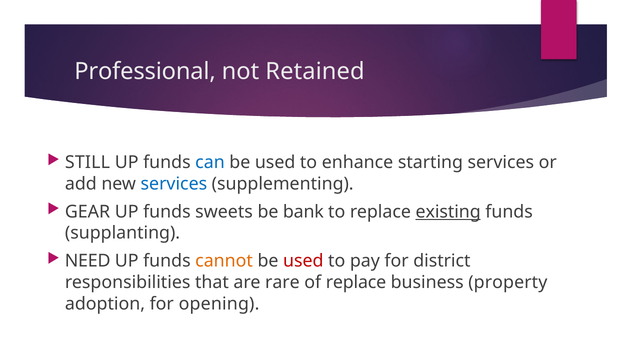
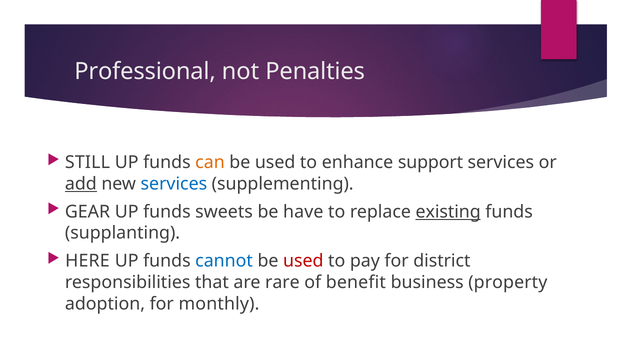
Retained: Retained -> Penalties
can colour: blue -> orange
starting: starting -> support
add underline: none -> present
bank: bank -> have
NEED: NEED -> HERE
cannot colour: orange -> blue
of replace: replace -> benefit
opening: opening -> monthly
